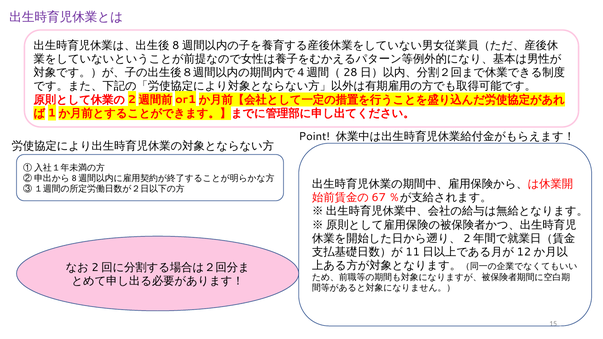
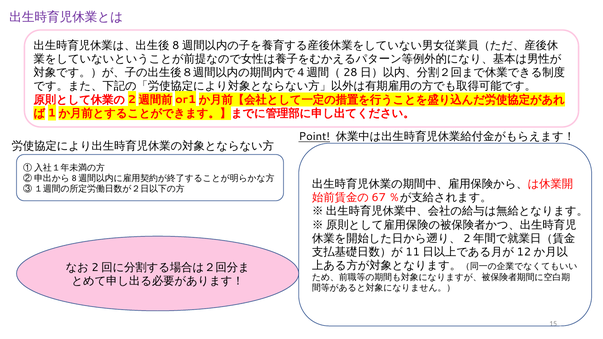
Point underline: none -> present
